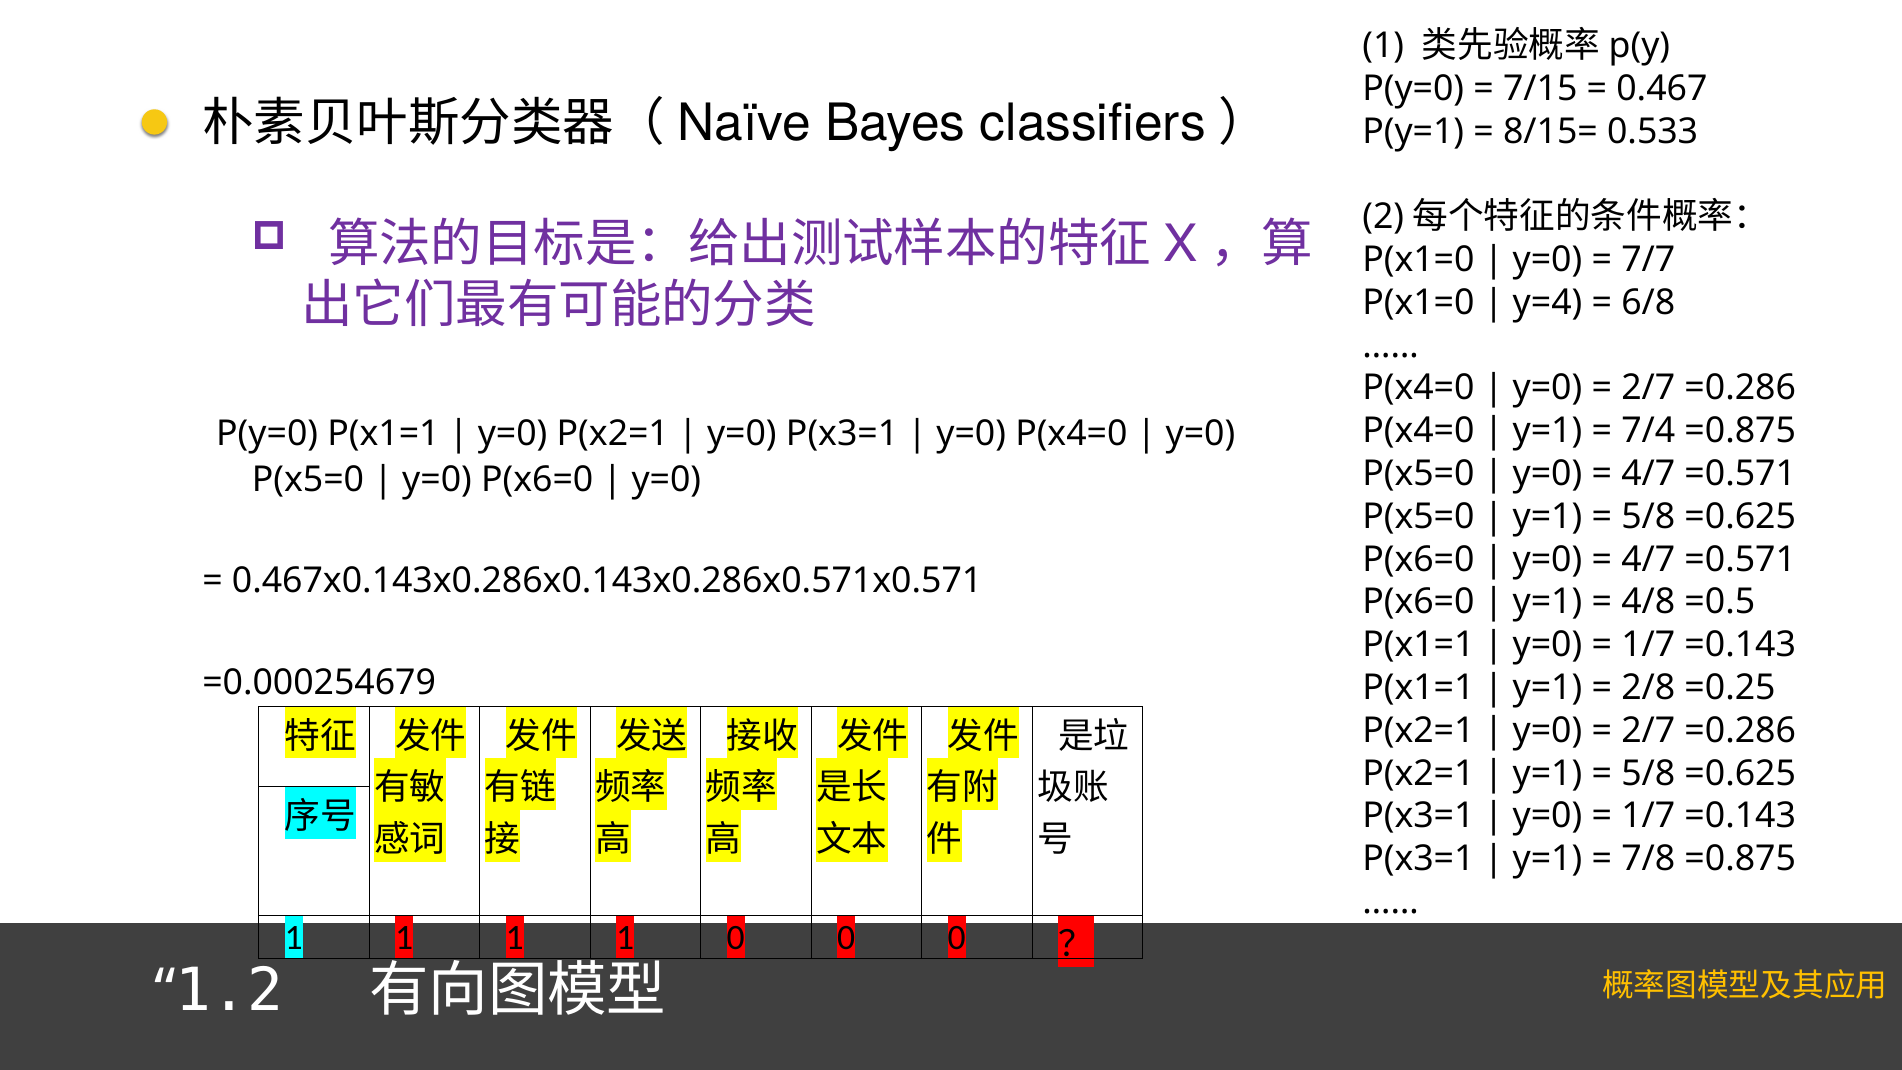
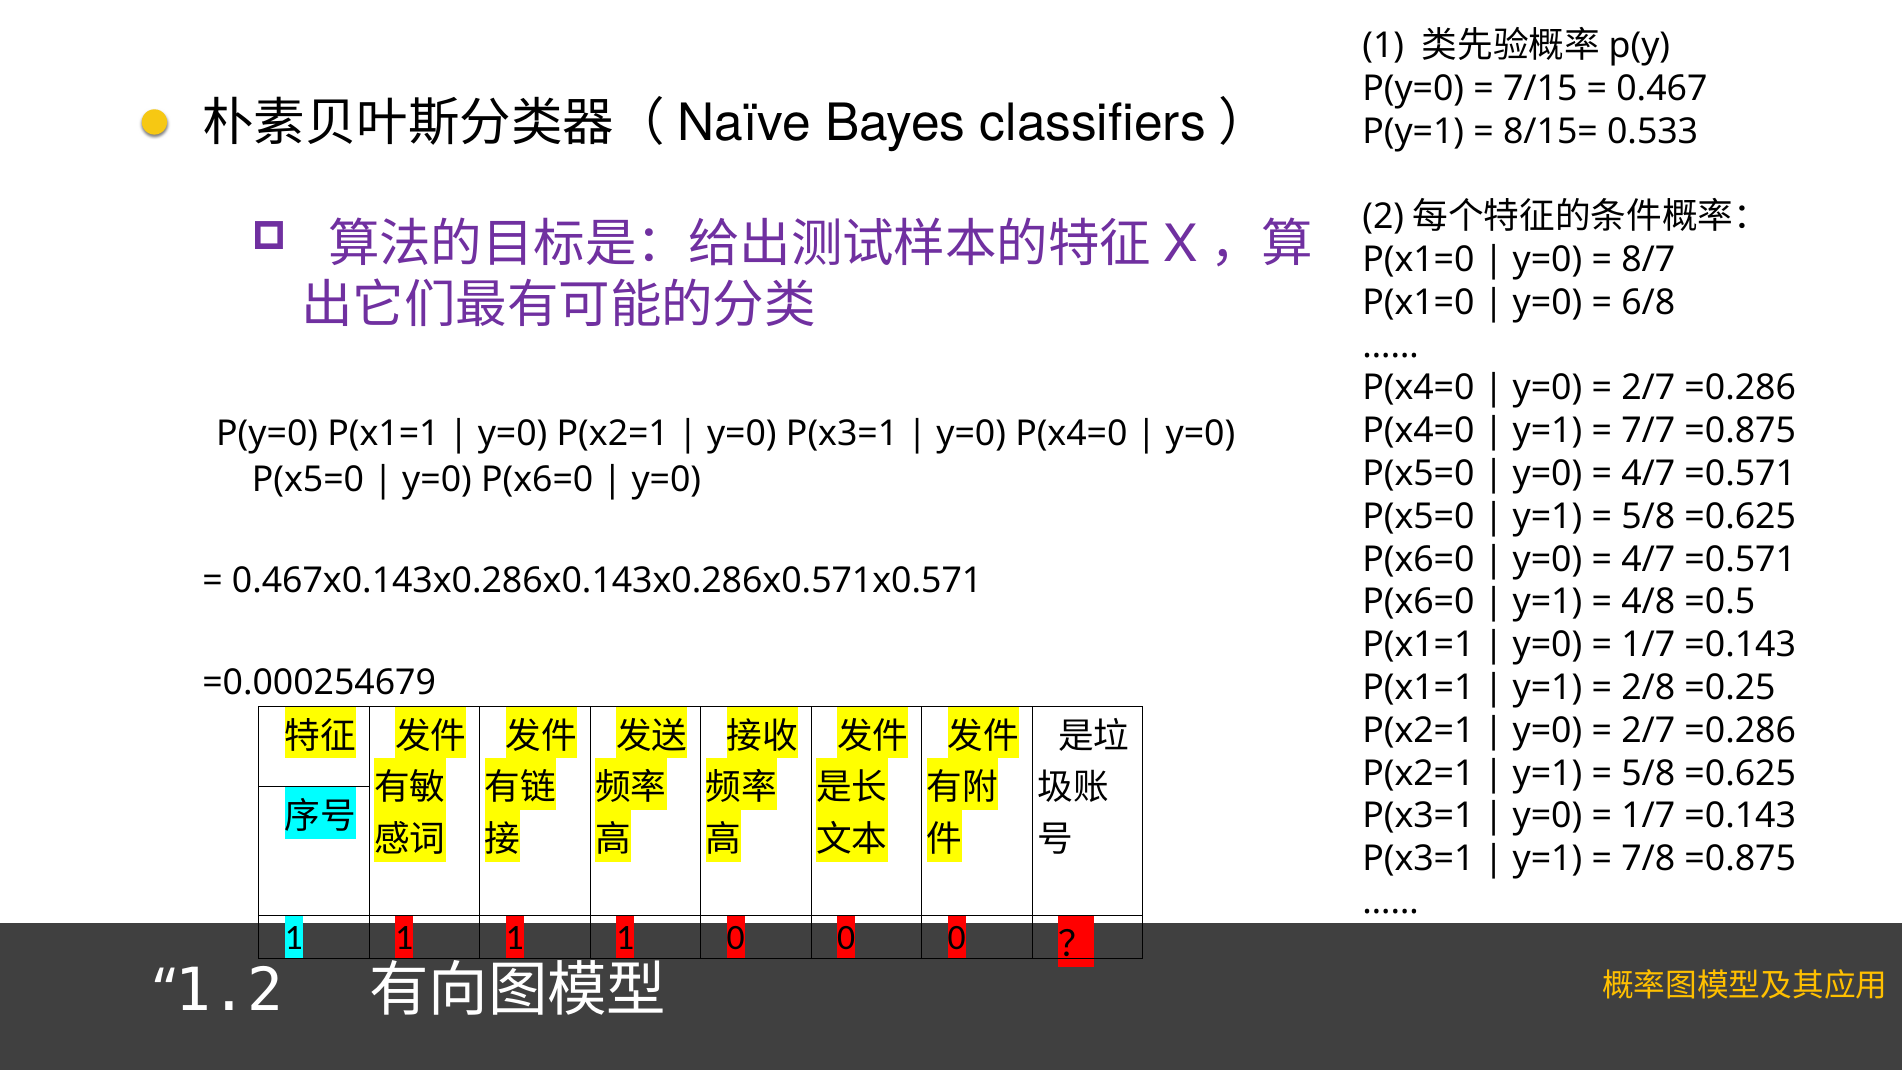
7/7: 7/7 -> 8/7
y=4 at (1548, 302): y=4 -> y=0
7/4: 7/4 -> 7/7
